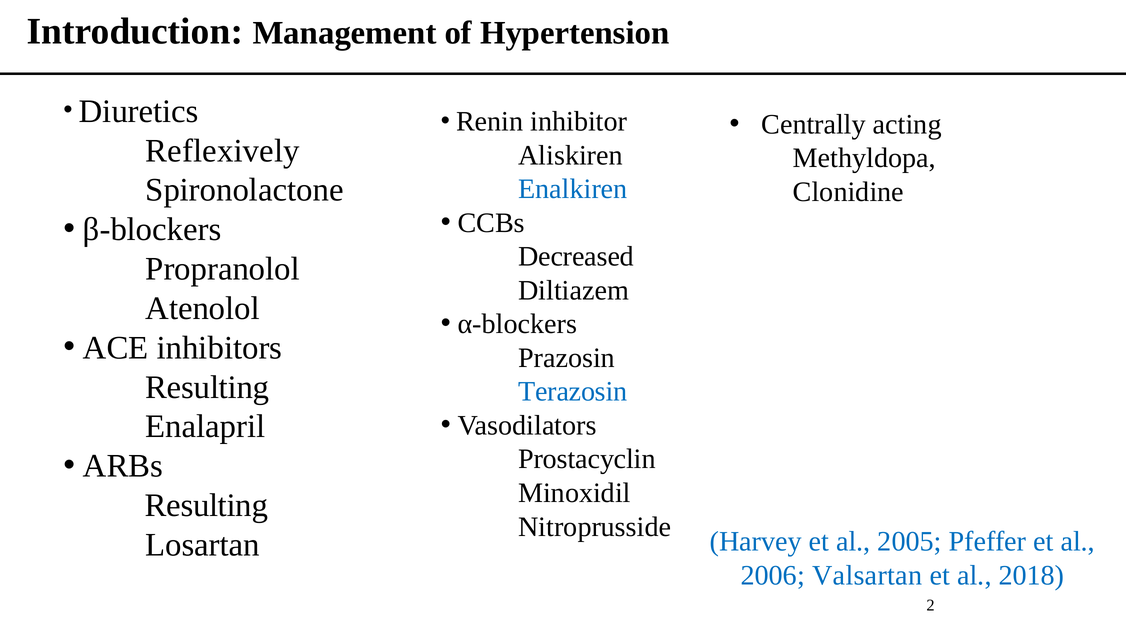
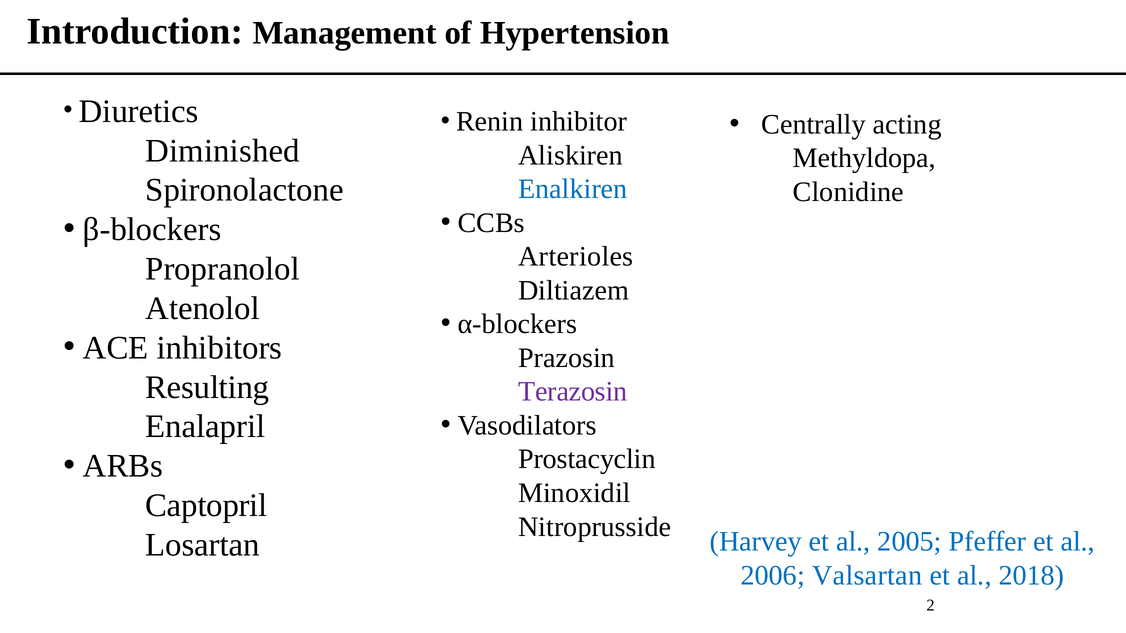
Reflexively: Reflexively -> Diminished
Decreased: Decreased -> Arterioles
Terazosin colour: blue -> purple
Resulting at (206, 506): Resulting -> Captopril
